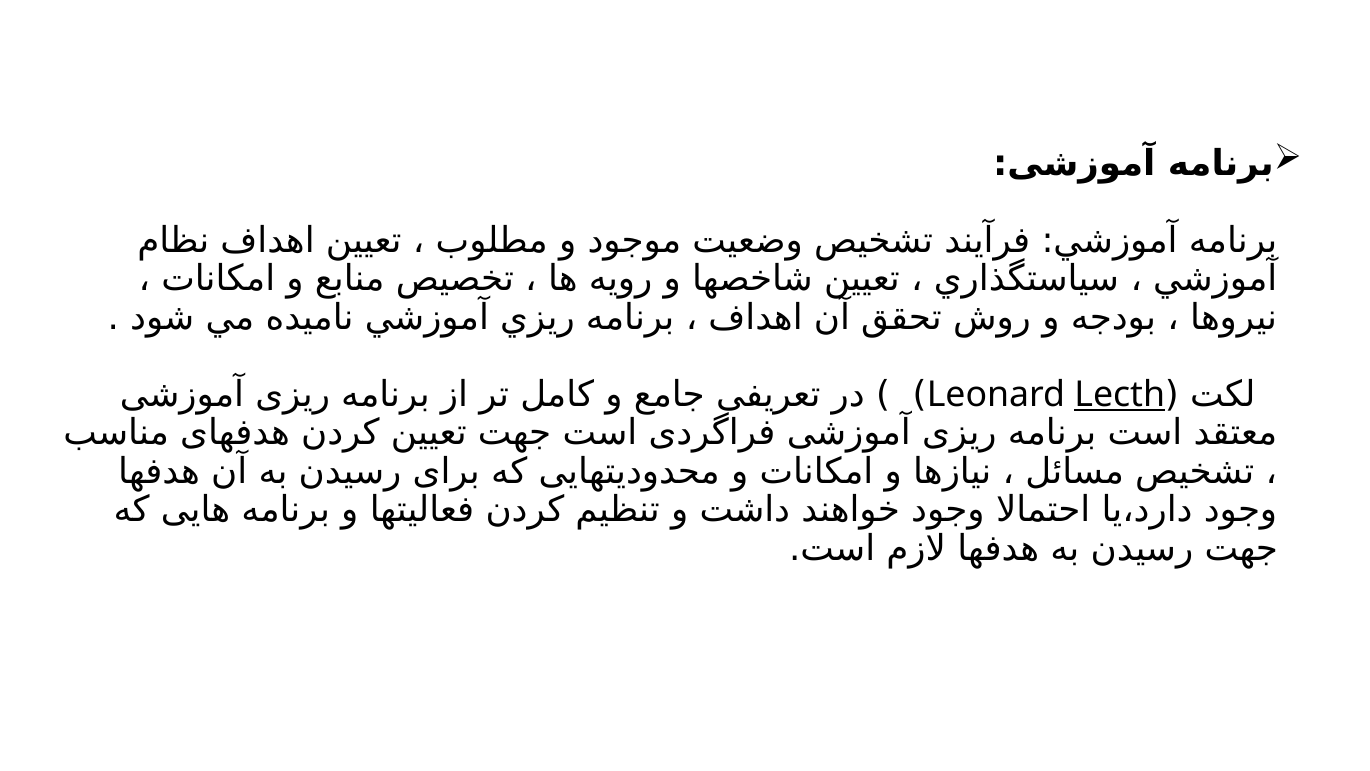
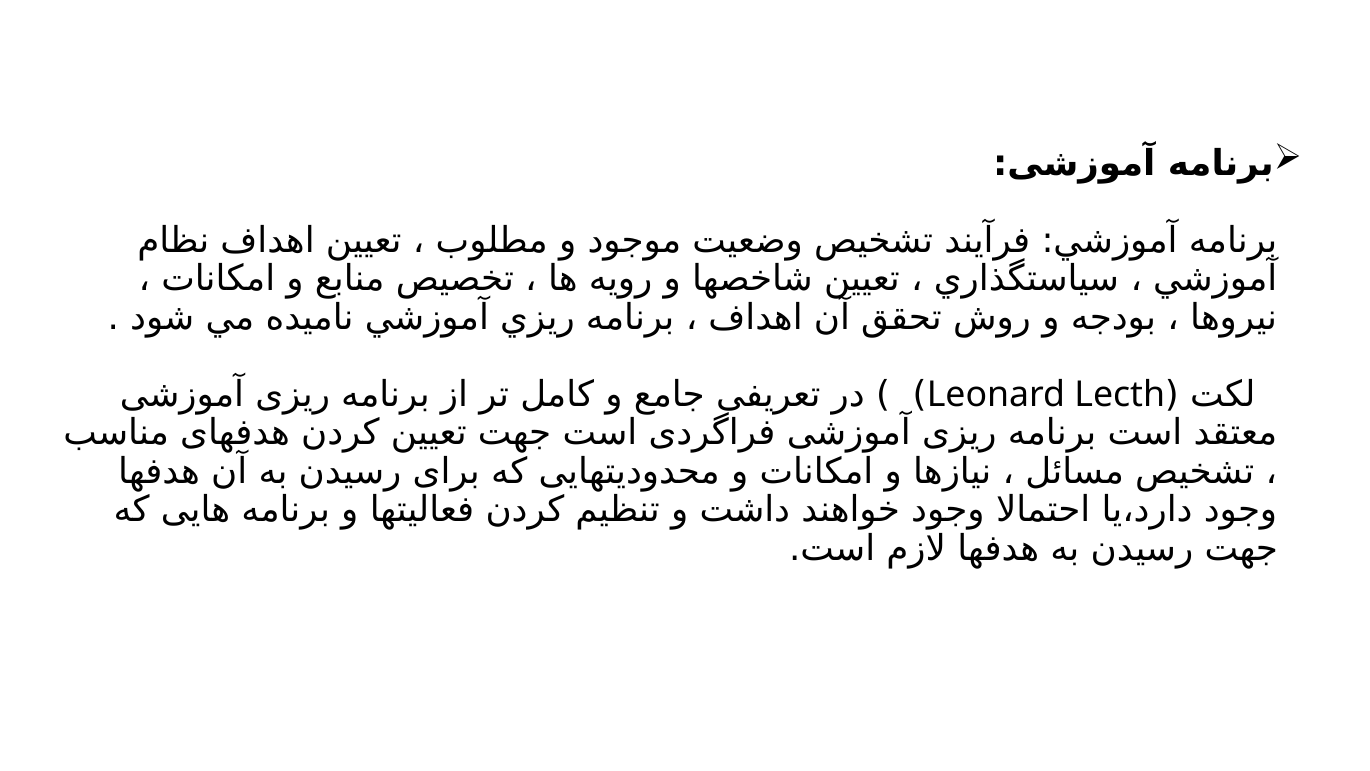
Lecth underline: present -> none
